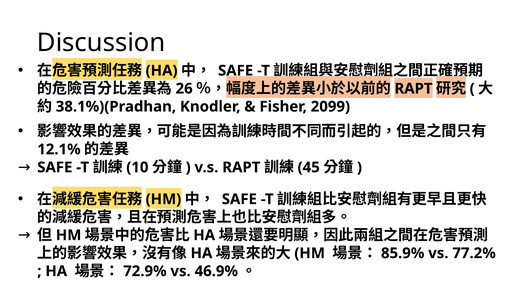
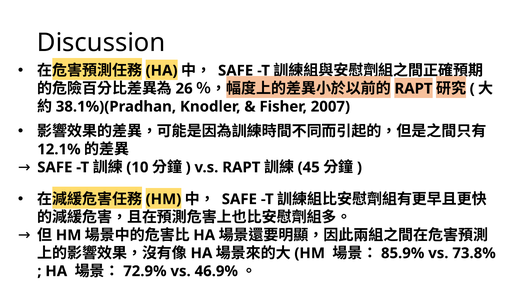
2099: 2099 -> 2007
77.2%: 77.2% -> 73.8%
